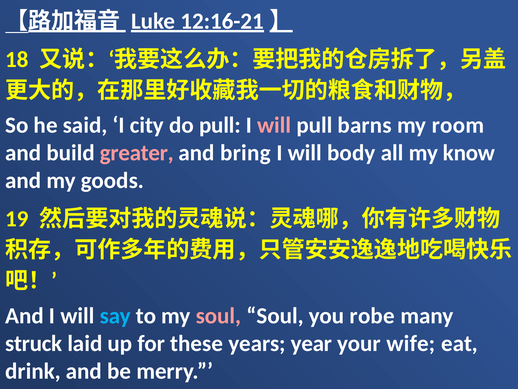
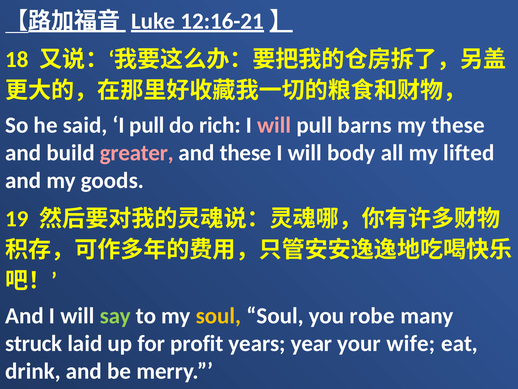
I city: city -> pull
do pull: pull -> rich
my room: room -> these
and bring: bring -> these
know: know -> lifted
say colour: light blue -> light green
soul at (218, 315) colour: pink -> yellow
these: these -> profit
